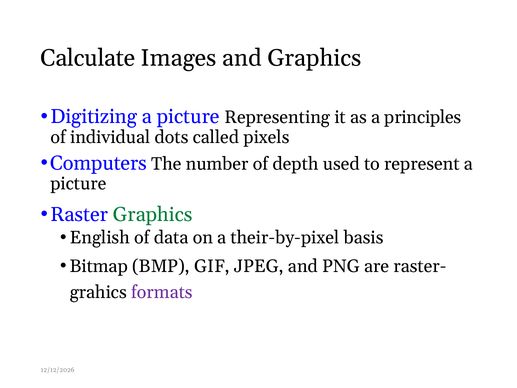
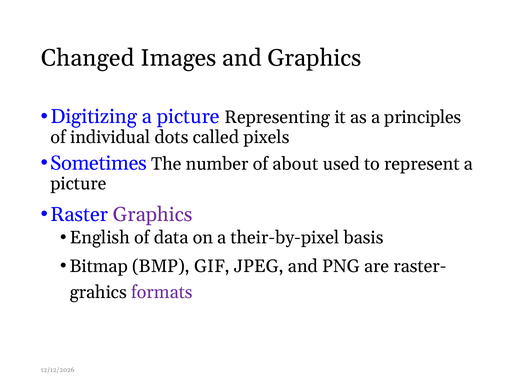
Calculate: Calculate -> Changed
Computers: Computers -> Sometimes
depth: depth -> about
Graphics at (153, 214) colour: green -> purple
